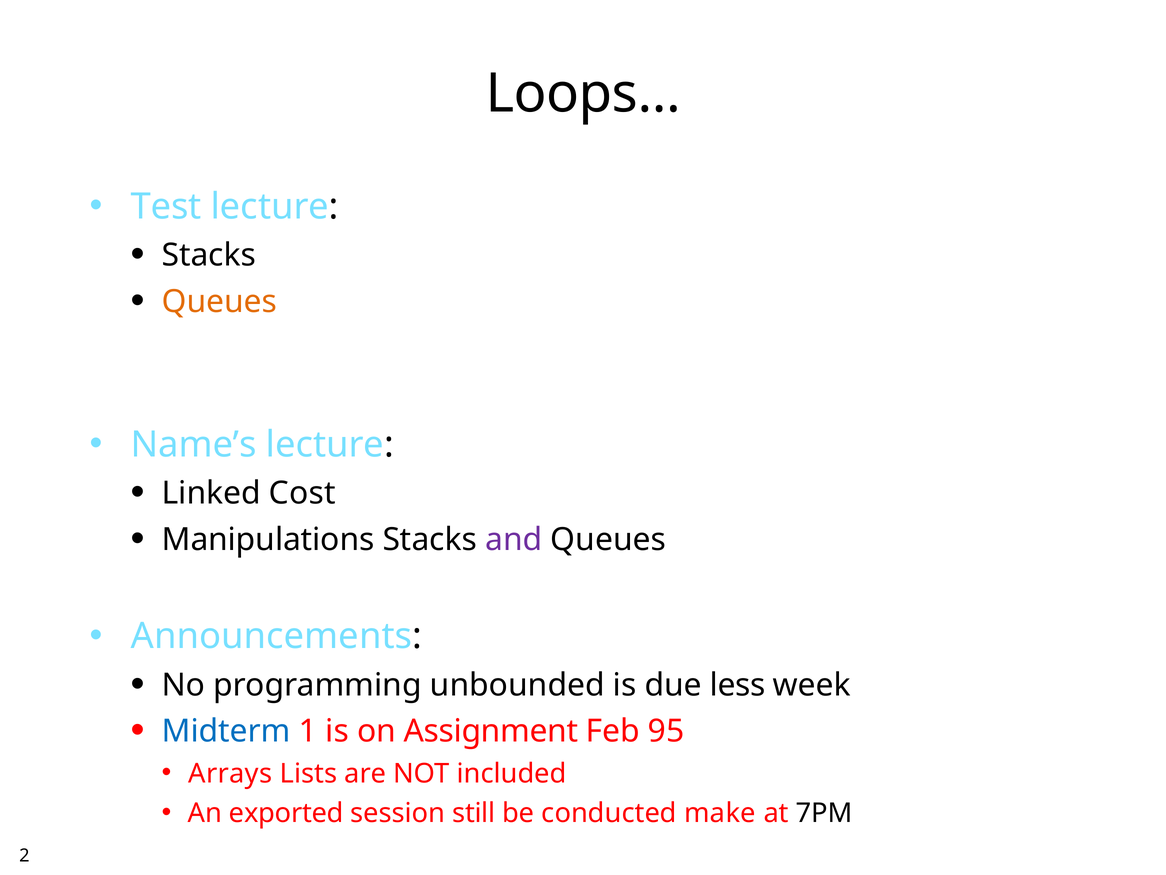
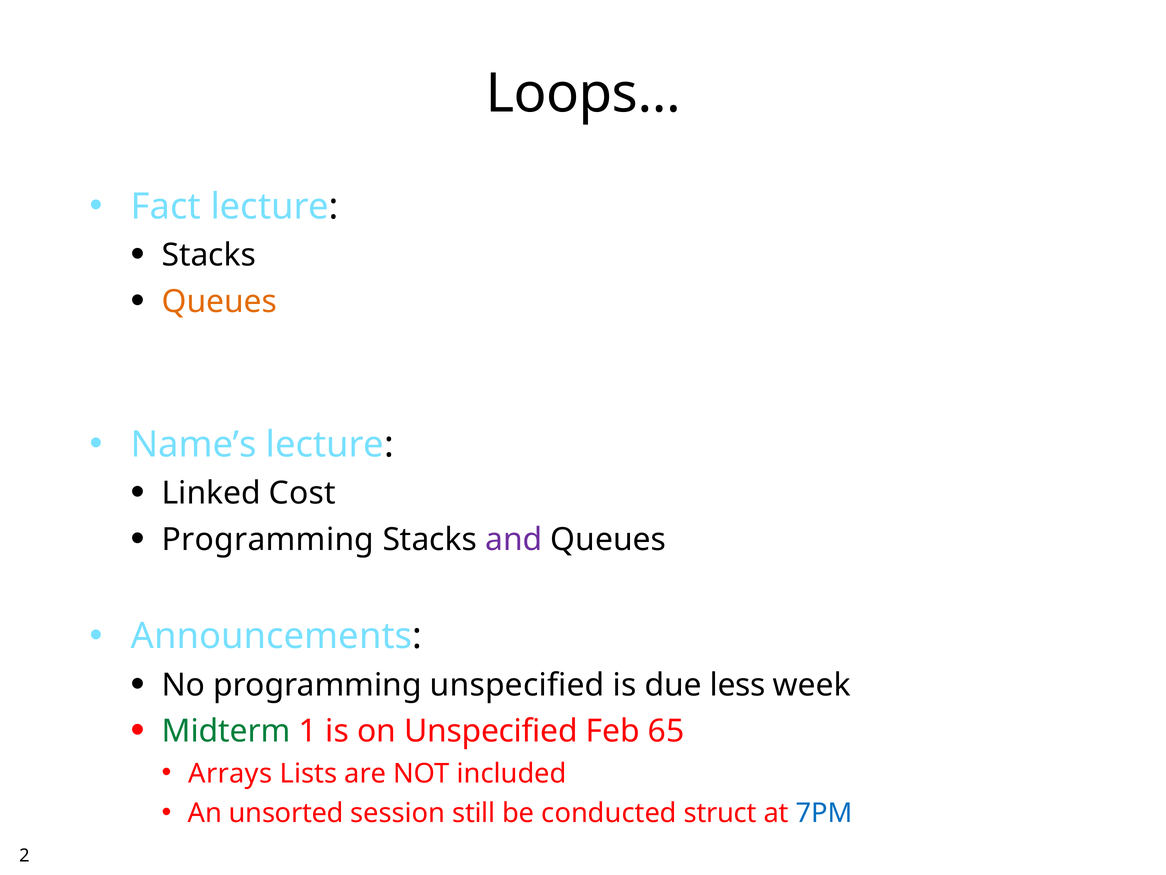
Test: Test -> Fact
Manipulations at (268, 539): Manipulations -> Programming
programming unbounded: unbounded -> unspecified
Midterm colour: blue -> green
on Assignment: Assignment -> Unspecified
95: 95 -> 65
exported: exported -> unsorted
make: make -> struct
7PM colour: black -> blue
